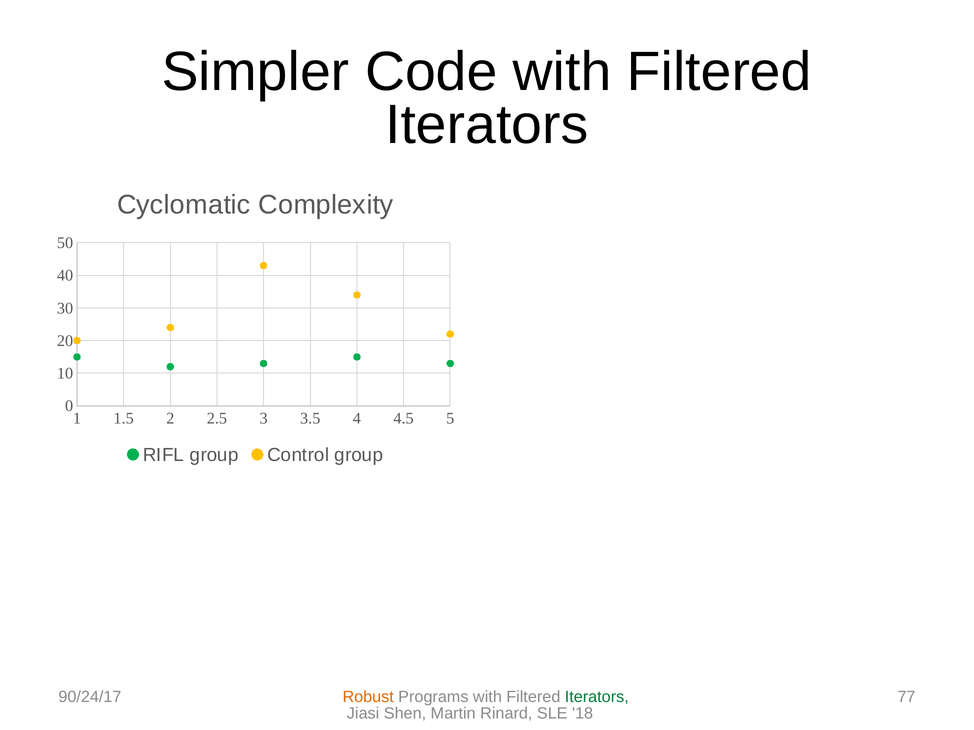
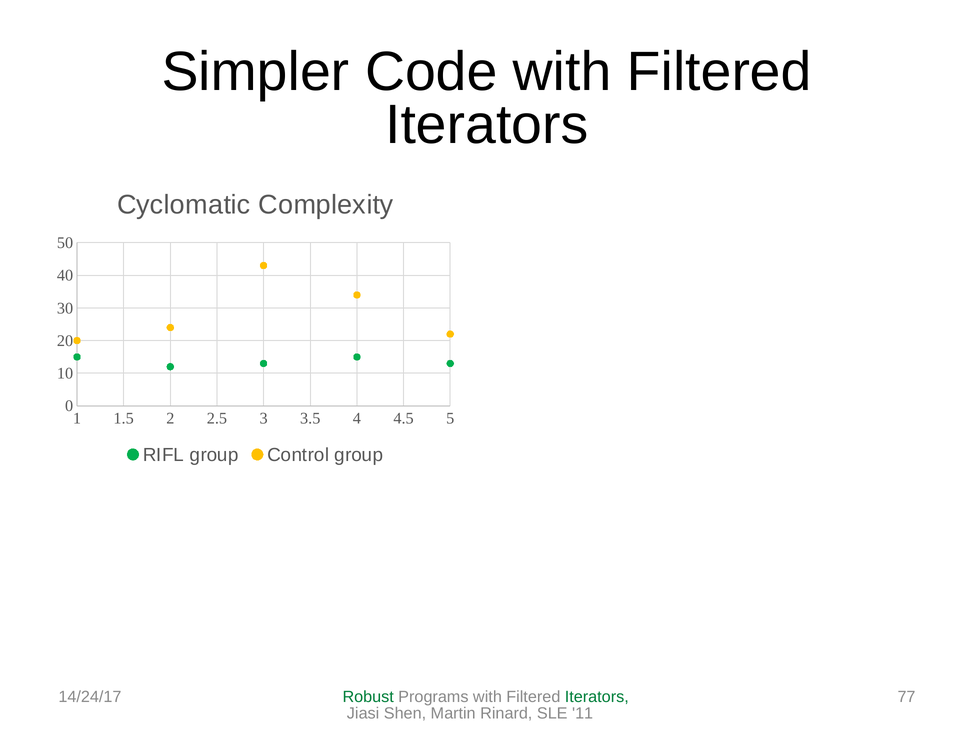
90/24/17: 90/24/17 -> 14/24/17
Robust colour: orange -> green
18: 18 -> 11
